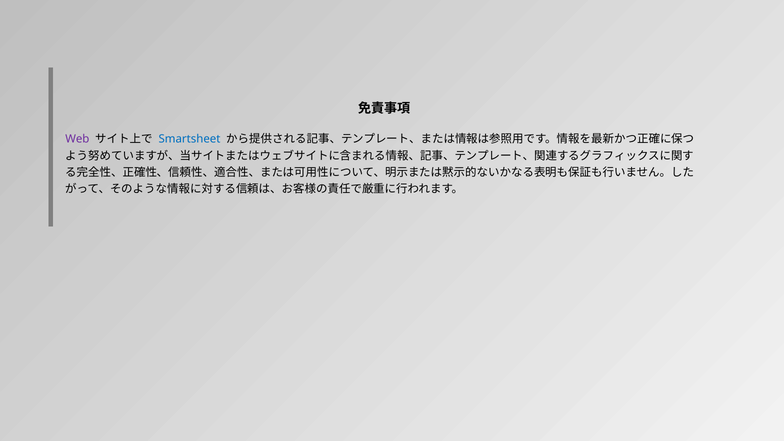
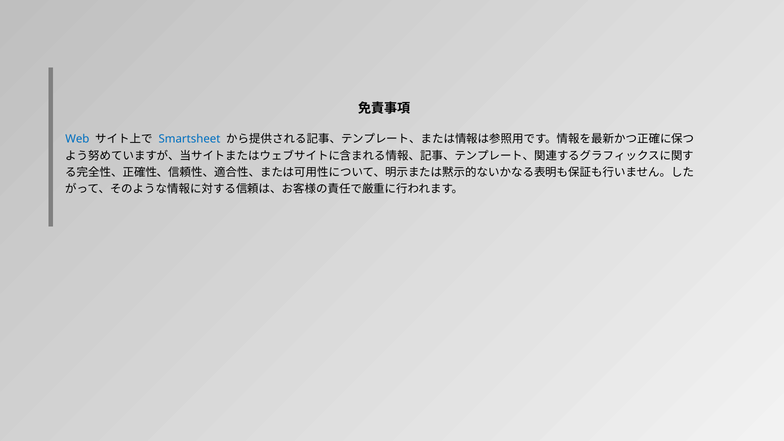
Web colour: purple -> blue
